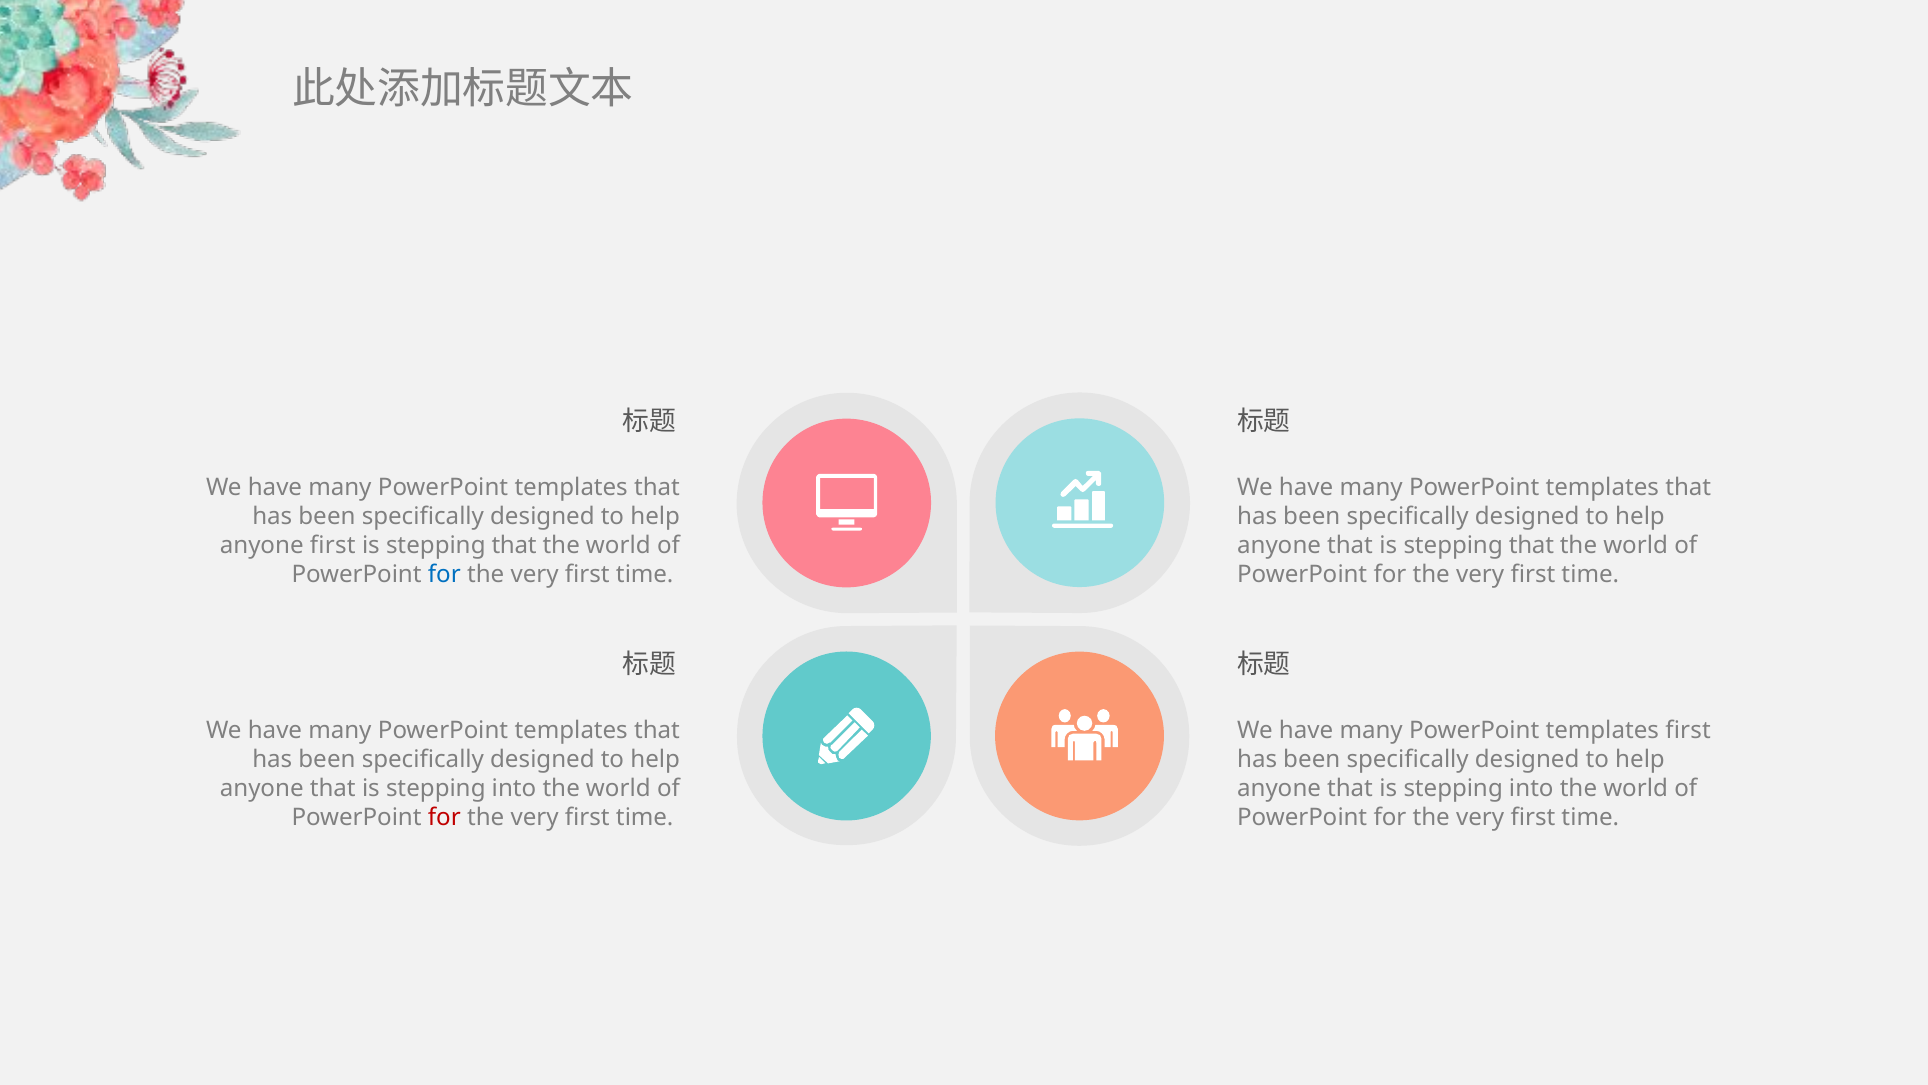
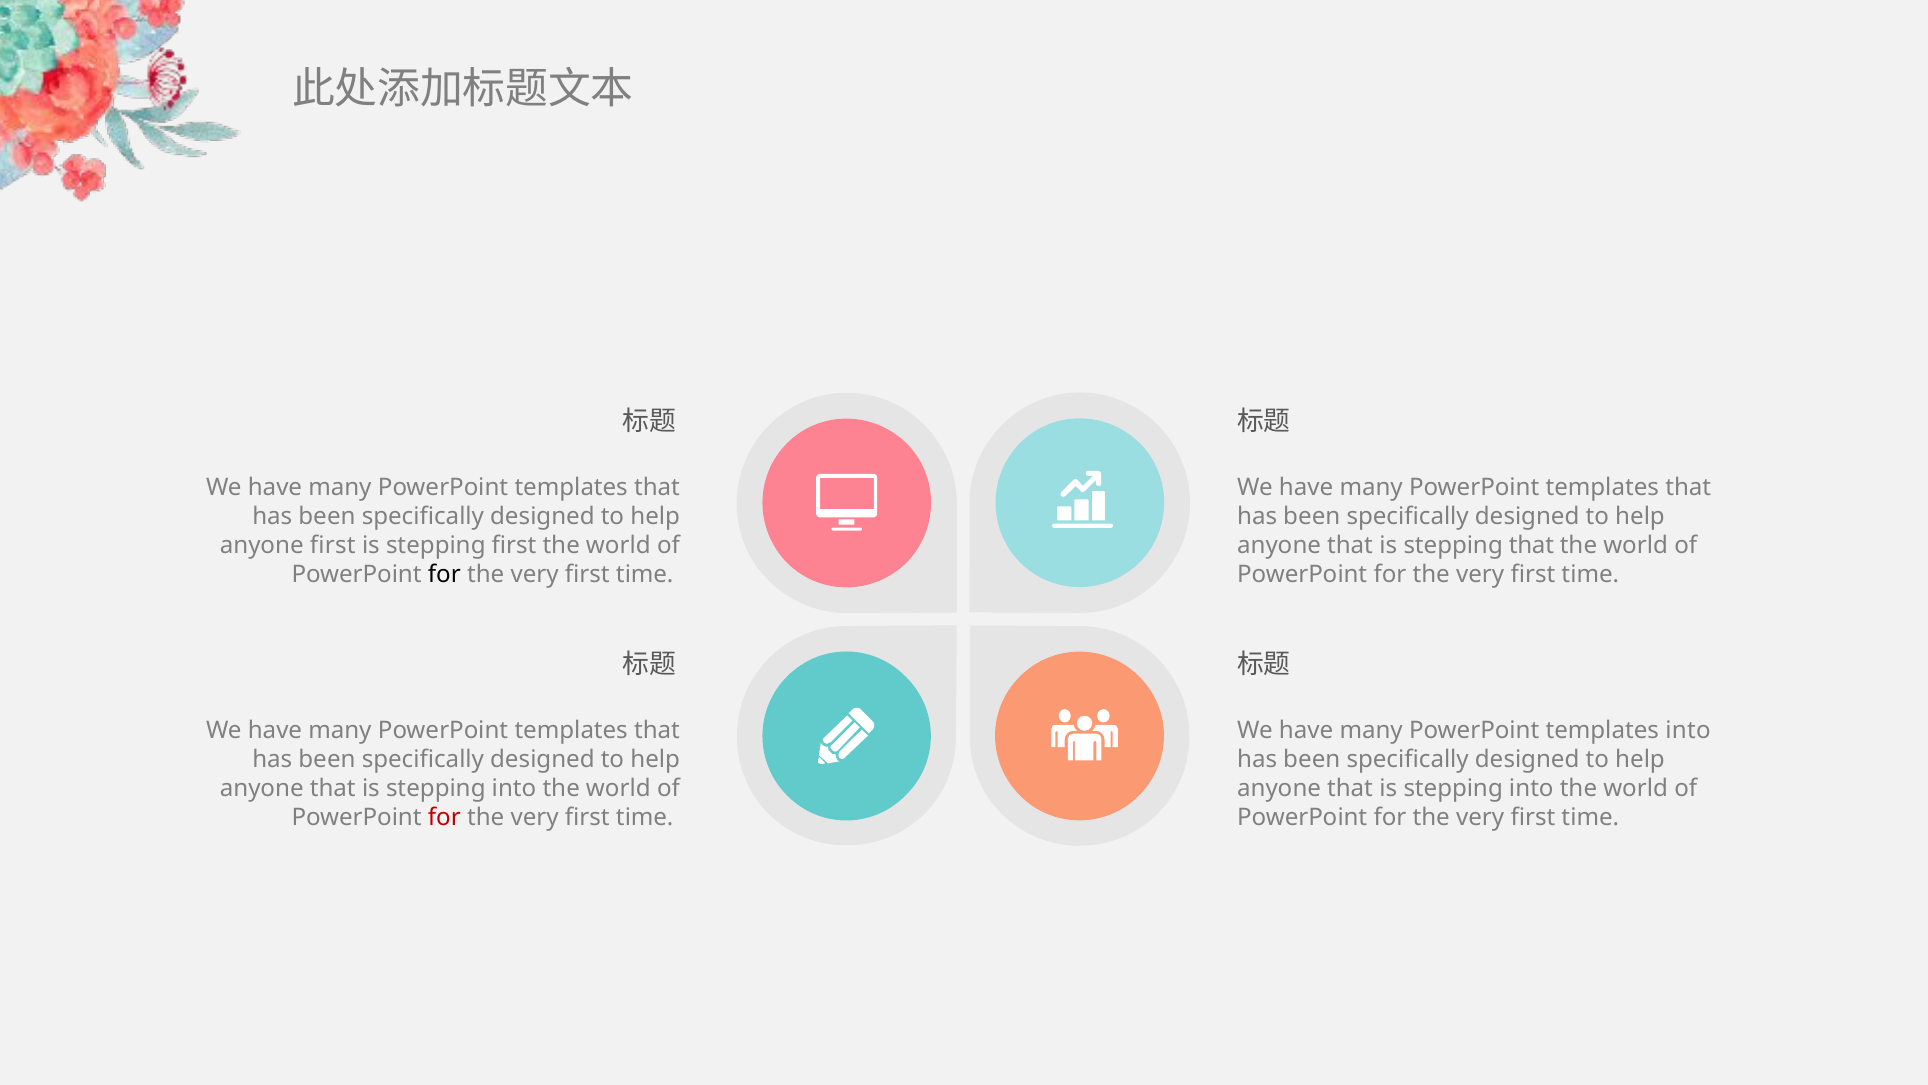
that at (514, 545): that -> first
for at (444, 574) colour: blue -> black
templates first: first -> into
